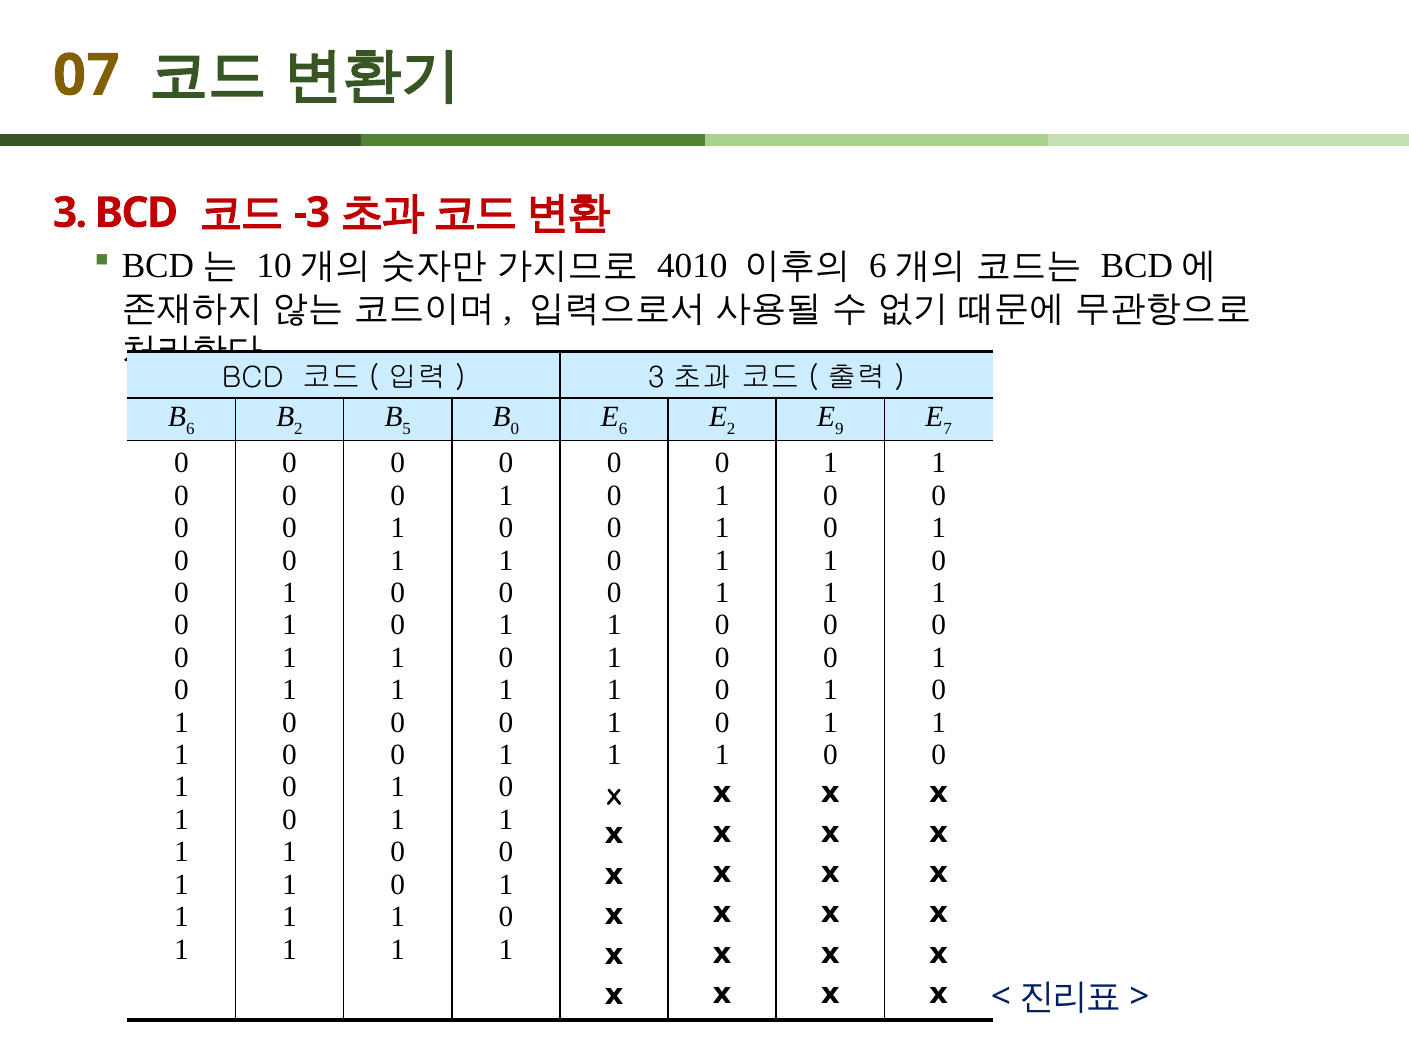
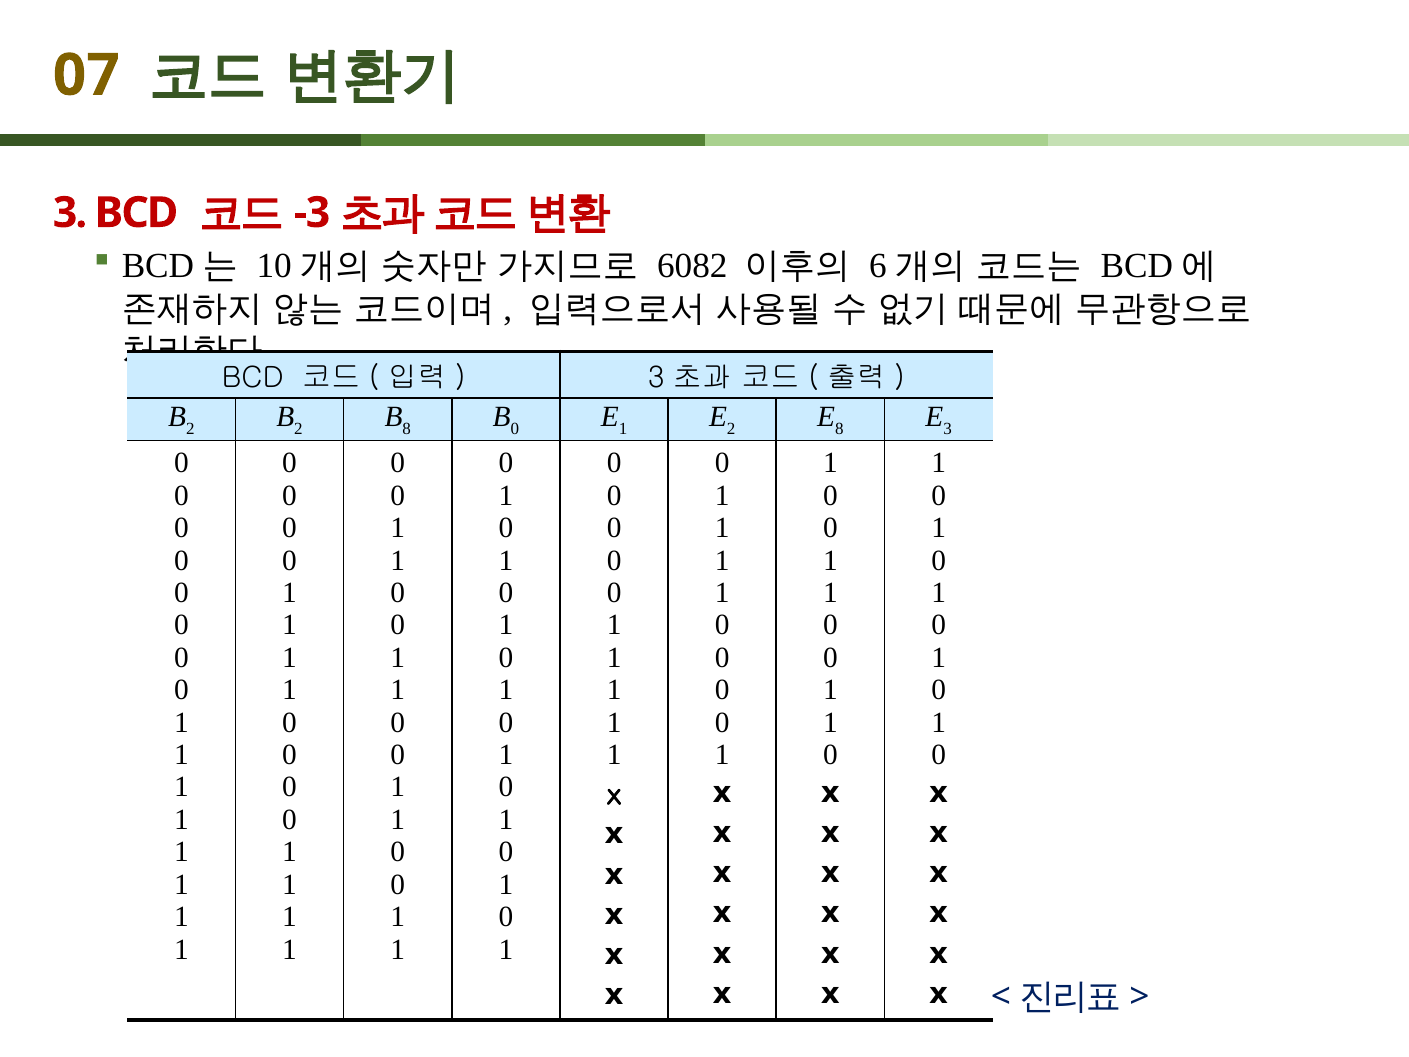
4010: 4010 -> 6082
6 at (190, 428): 6 -> 2
5 at (407, 428): 5 -> 8
6 at (623, 428): 6 -> 1
9 at (839, 428): 9 -> 8
7 at (948, 428): 7 -> 3
